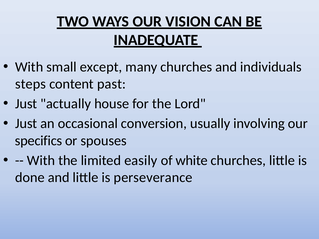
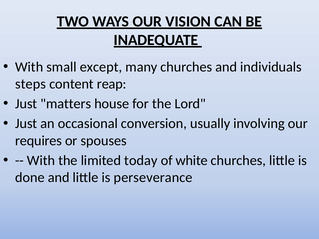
past: past -> reap
actually: actually -> matters
specifics: specifics -> requires
easily: easily -> today
